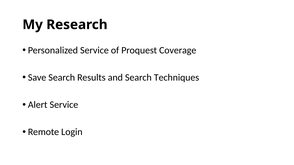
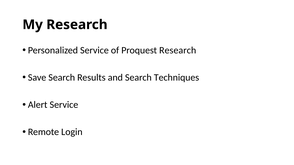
Proquest Coverage: Coverage -> Research
